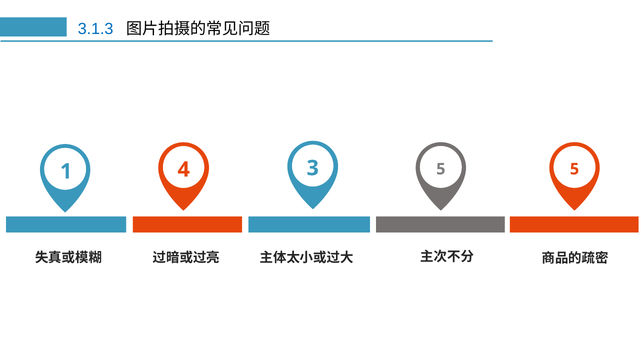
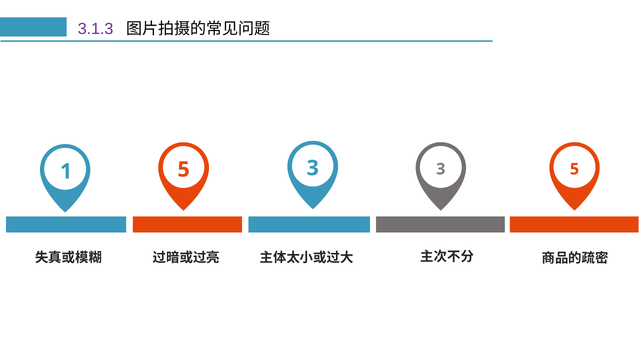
3.1.3 colour: blue -> purple
1 4: 4 -> 5
3 5: 5 -> 3
